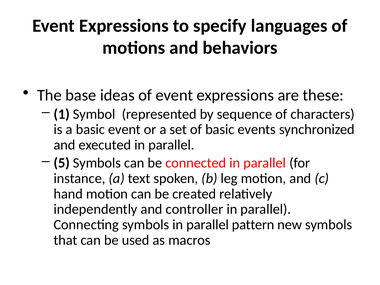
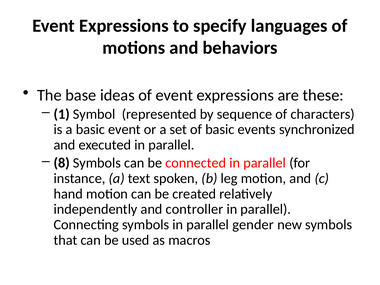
5: 5 -> 8
pattern: pattern -> gender
